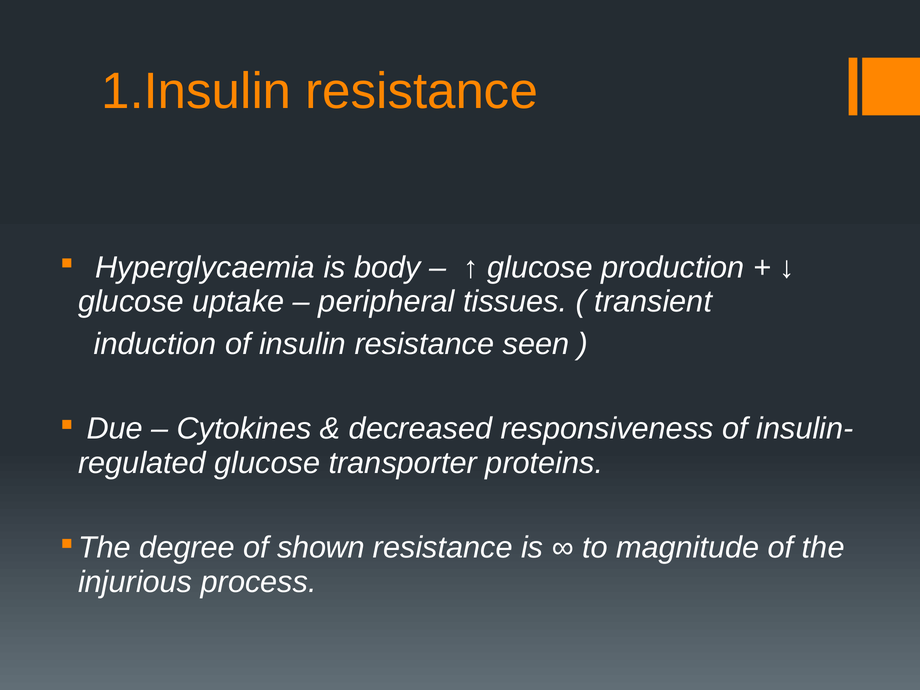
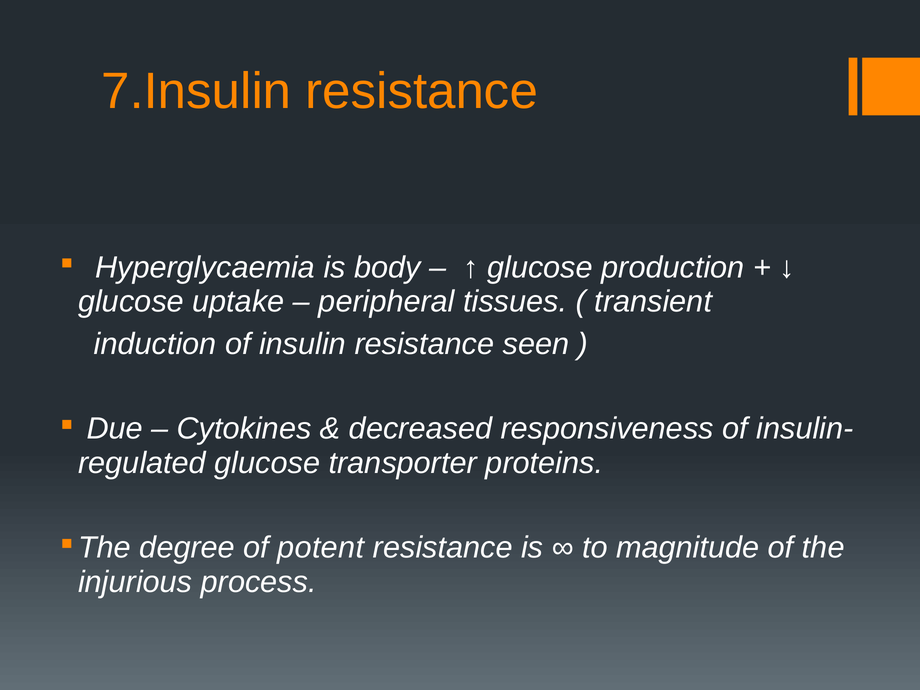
1.Insulin: 1.Insulin -> 7.Insulin
shown: shown -> potent
